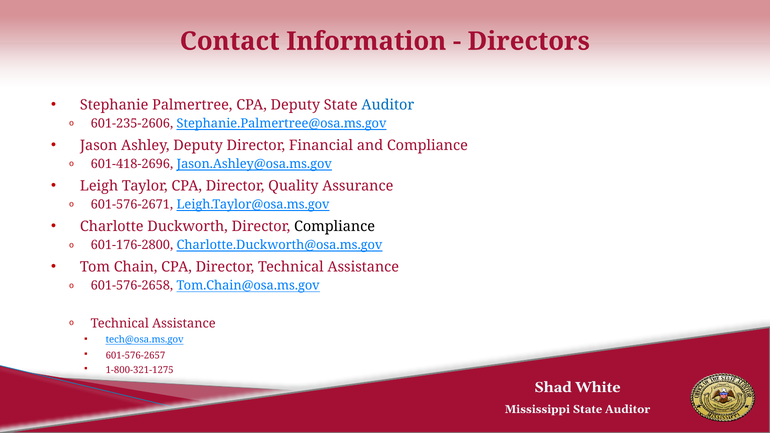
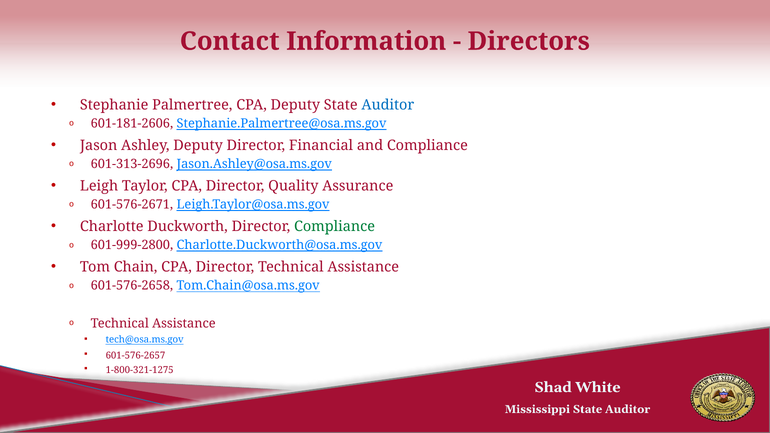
601-235-2606: 601-235-2606 -> 601-181-2606
601-418-2696: 601-418-2696 -> 601-313-2696
Compliance at (335, 226) colour: black -> green
601-176-2800: 601-176-2800 -> 601-999-2800
